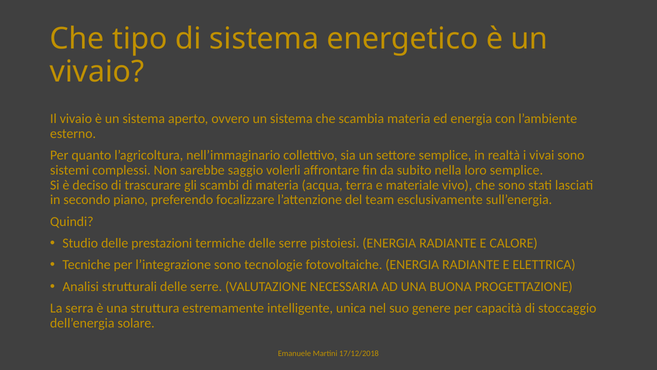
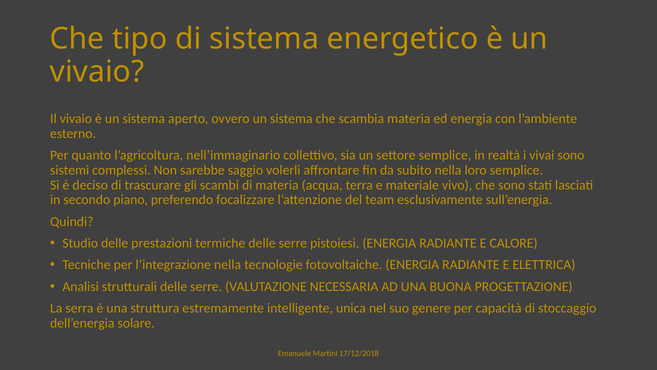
l’integrazione sono: sono -> nella
